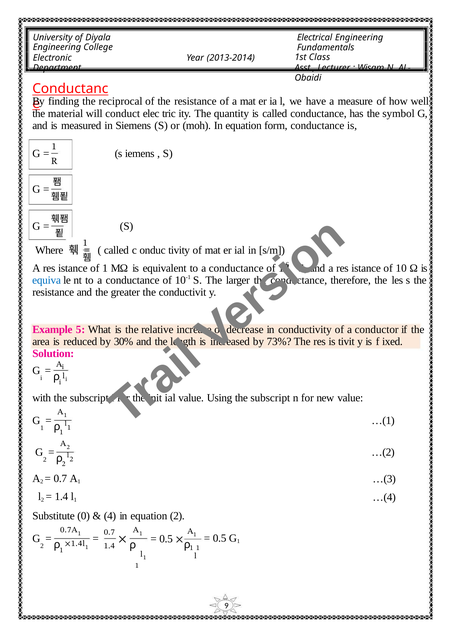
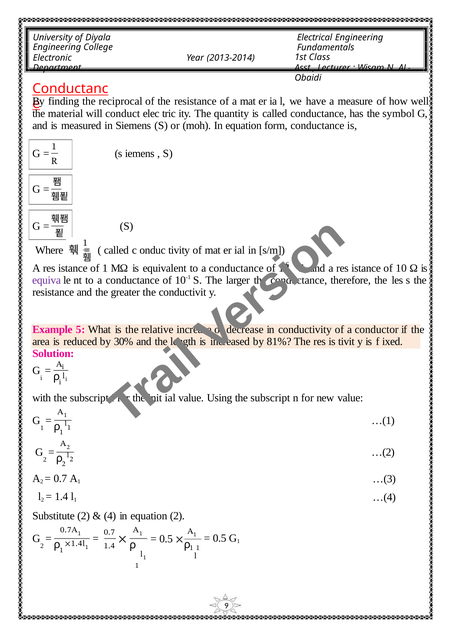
equiva colour: blue -> purple
73%: 73% -> 81%
Substitute 0: 0 -> 2
